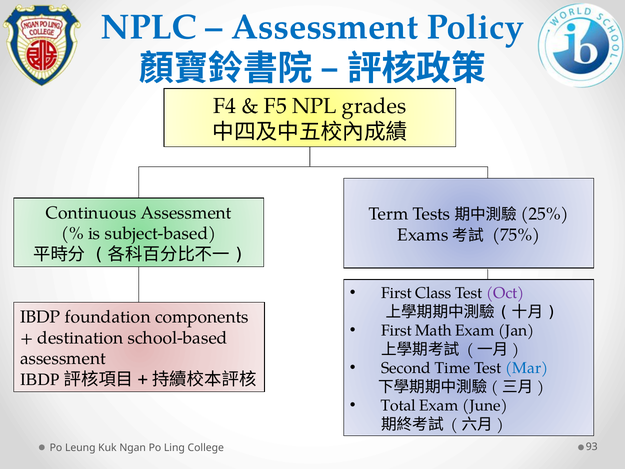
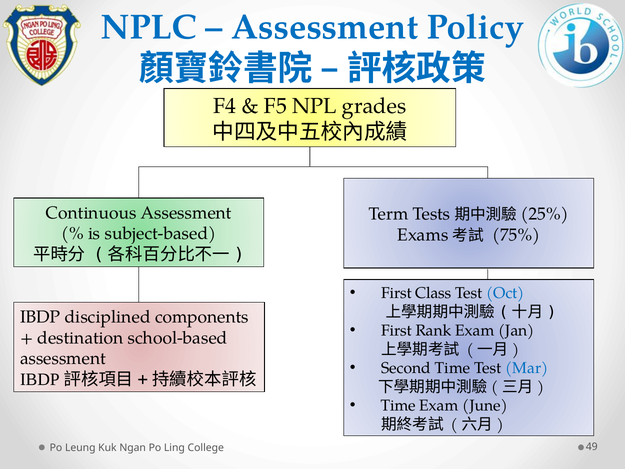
Oct colour: purple -> blue
foundation: foundation -> disciplined
Math: Math -> Rank
Total at (398, 405): Total -> Time
93: 93 -> 49
